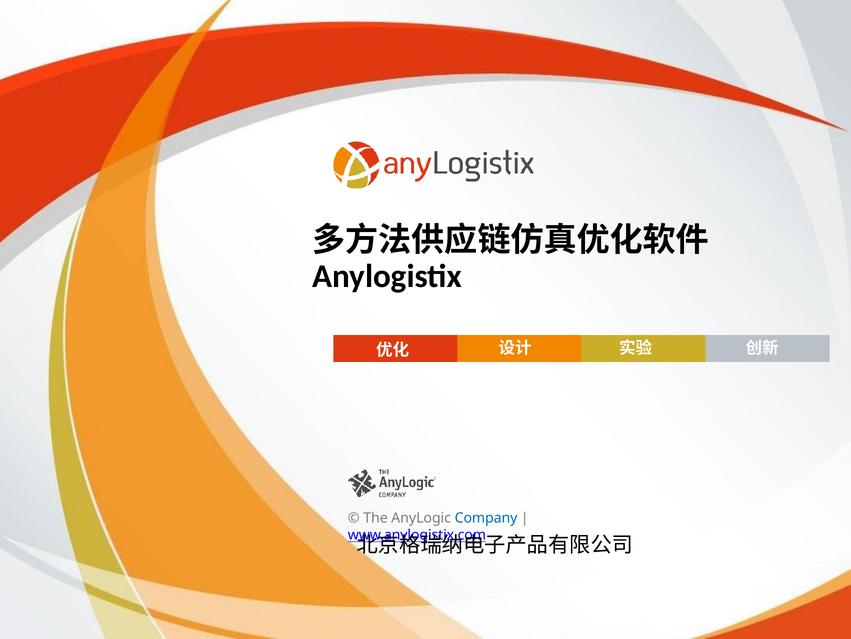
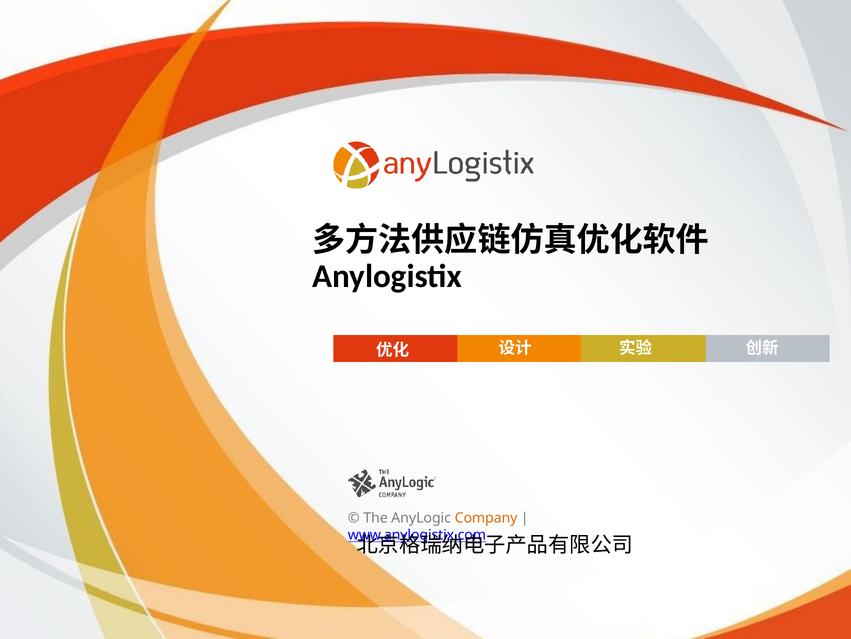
Company colour: blue -> orange
